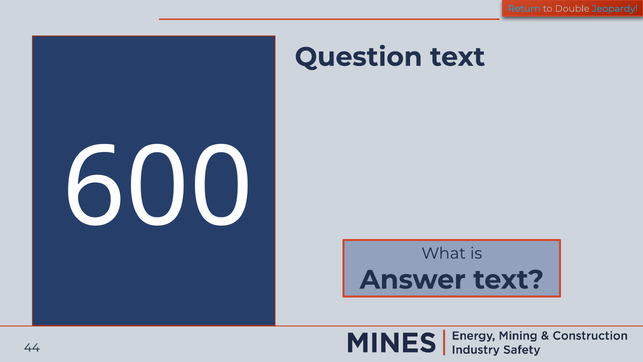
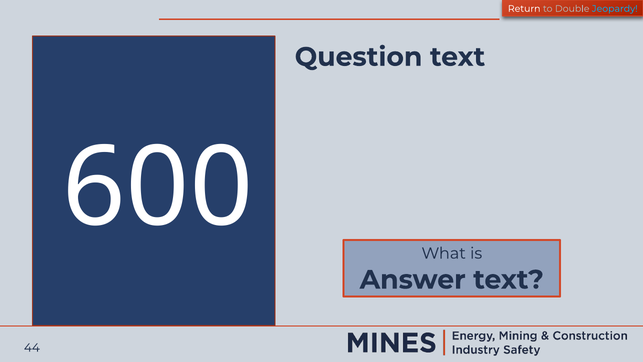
Return colour: light blue -> white
